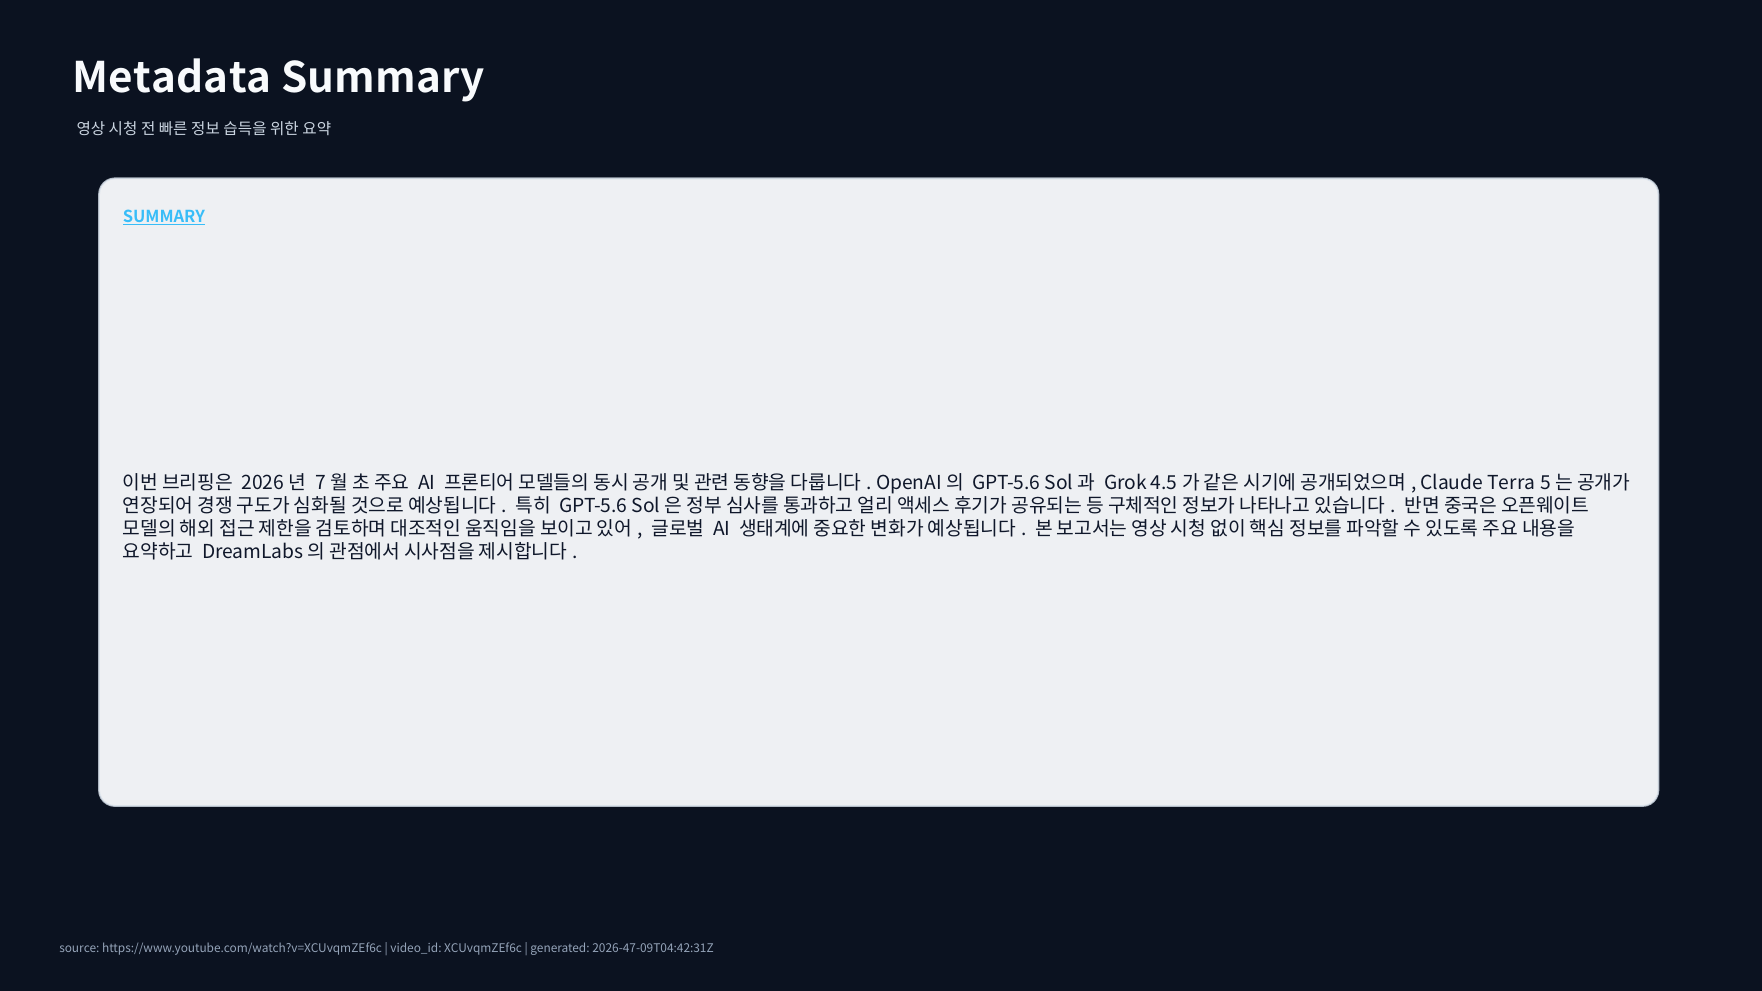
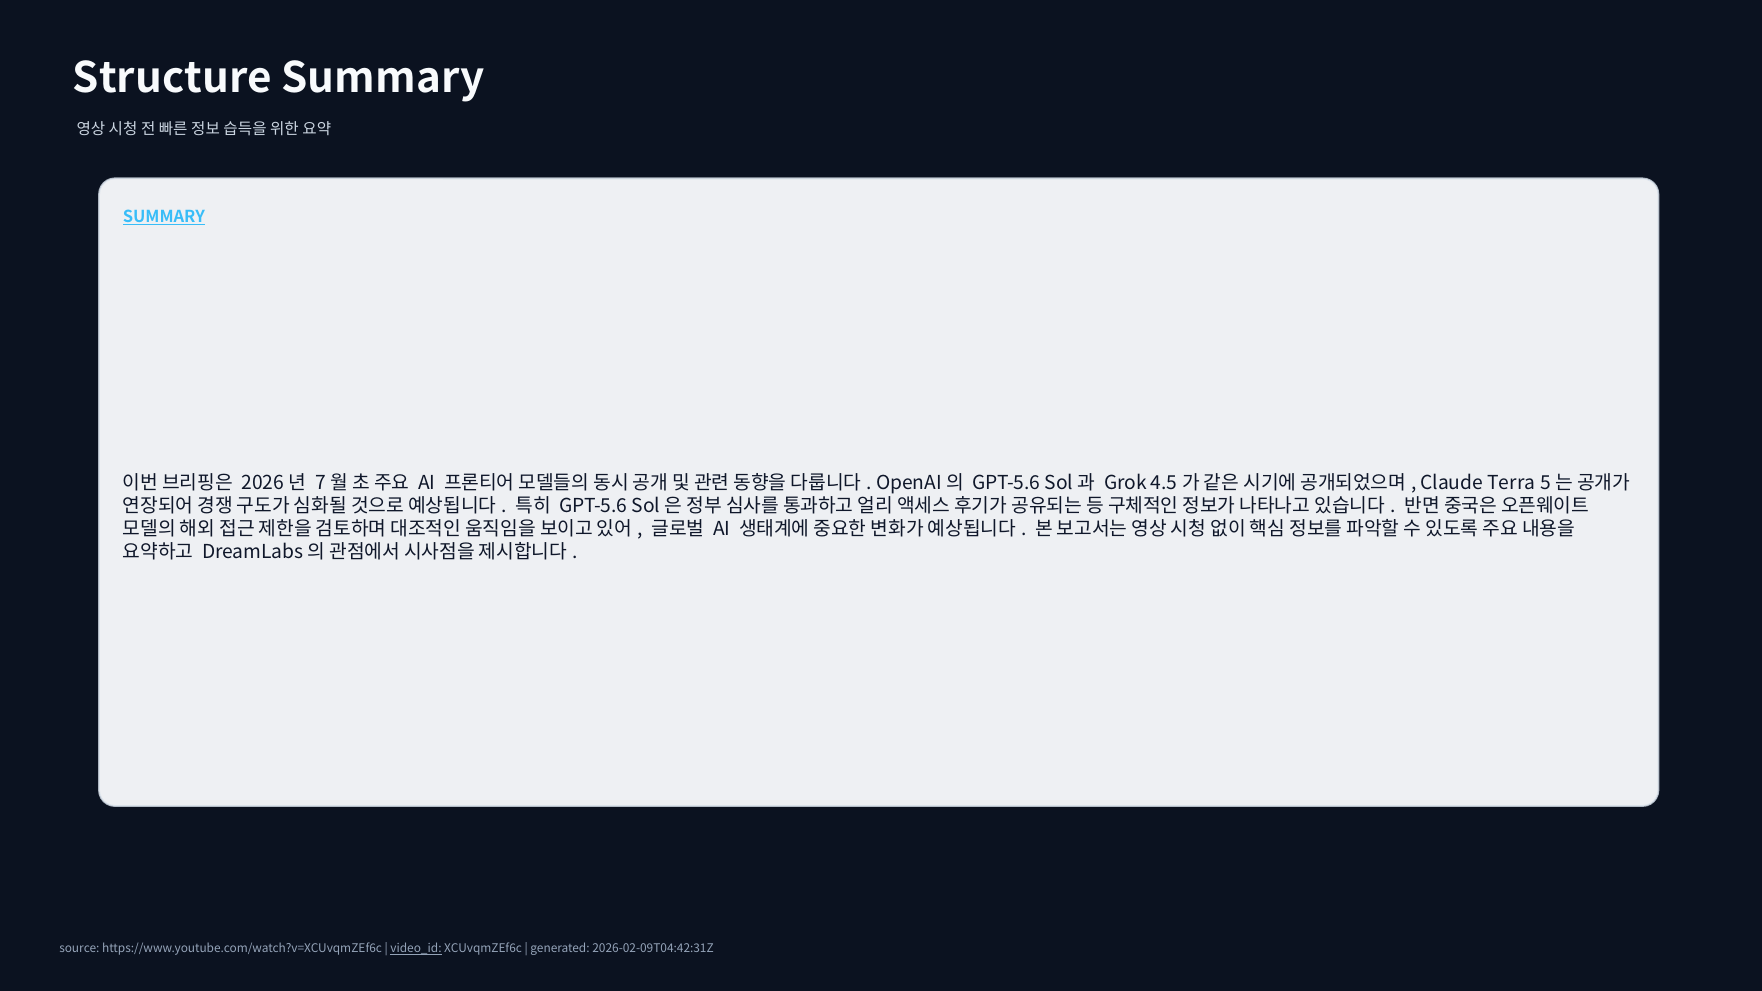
Metadata: Metadata -> Structure
video_id underline: none -> present
2026-47-09T04:42:31Z: 2026-47-09T04:42:31Z -> 2026-02-09T04:42:31Z
